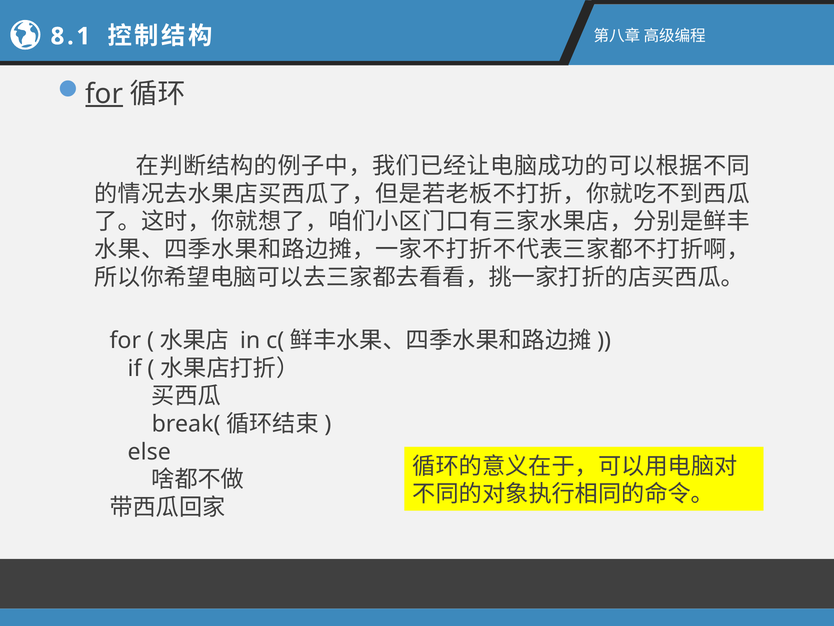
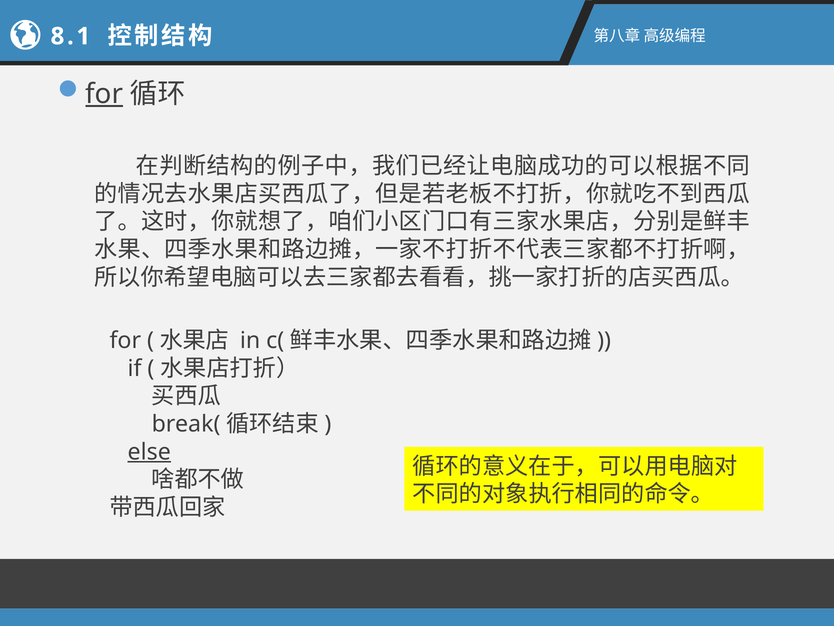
else underline: none -> present
